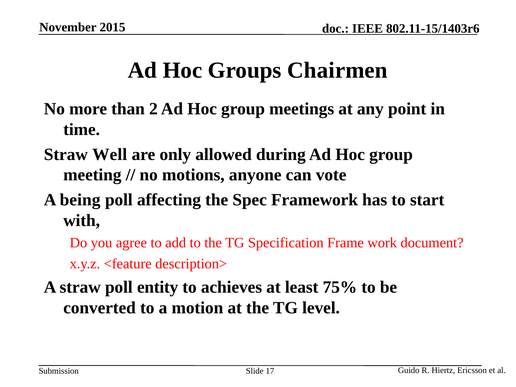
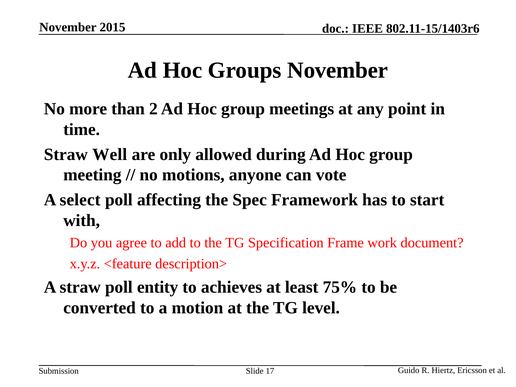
Groups Chairmen: Chairmen -> November
being: being -> select
